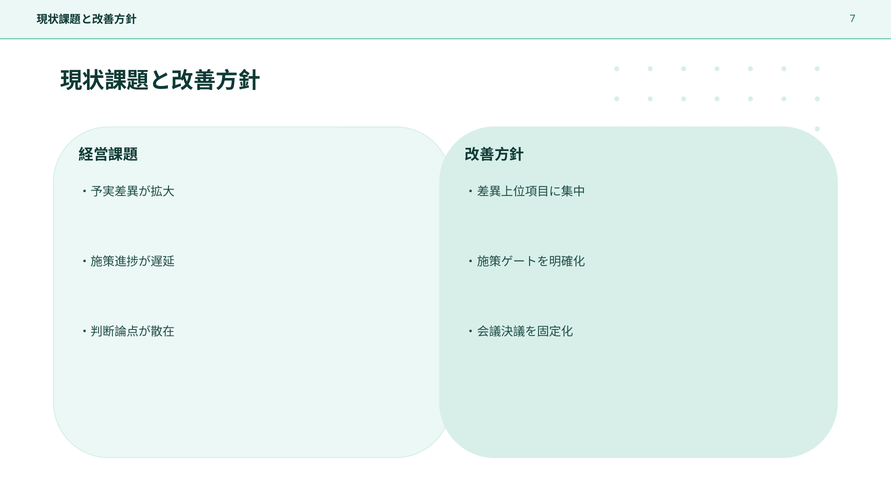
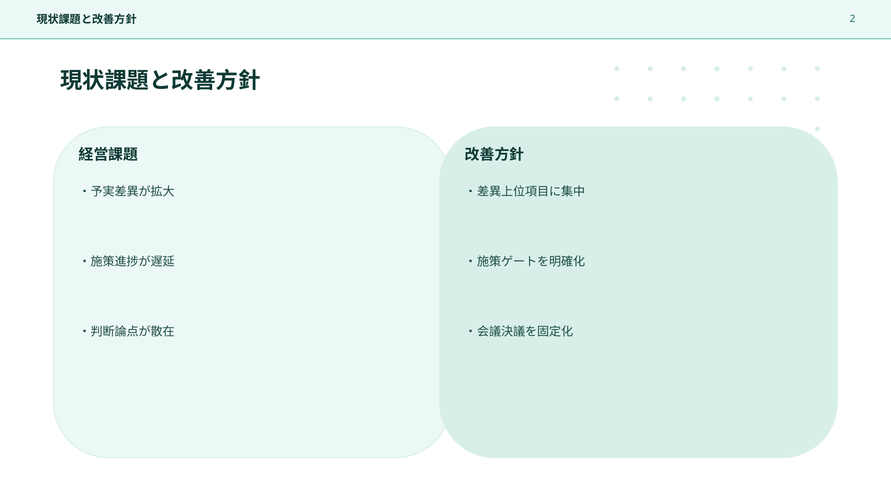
7: 7 -> 2
